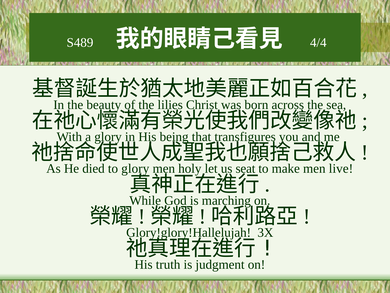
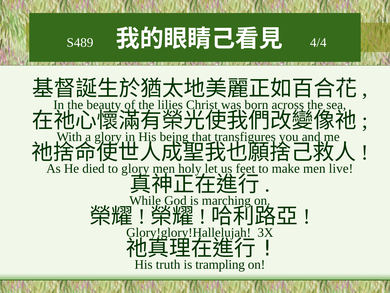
seat: seat -> feet
judgment: judgment -> trampling
